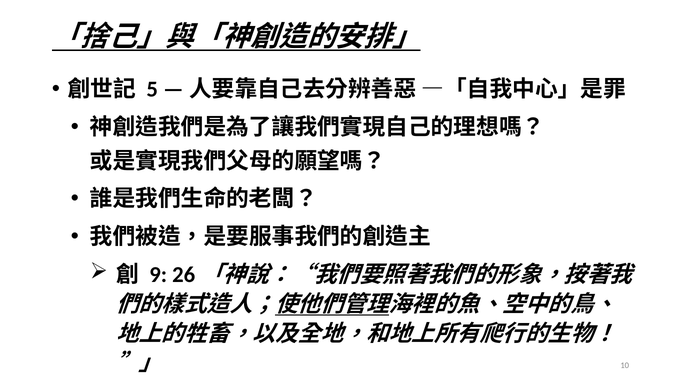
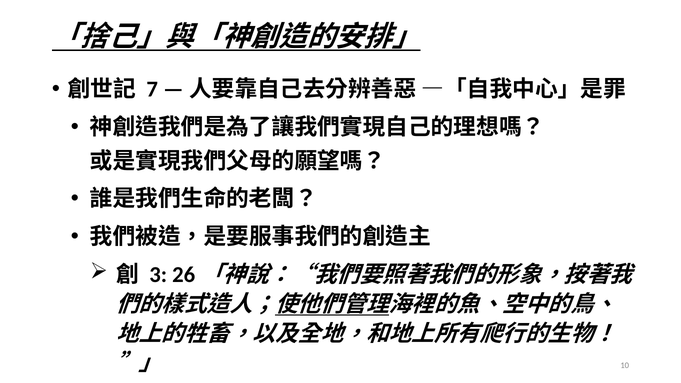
5: 5 -> 7
9: 9 -> 3
